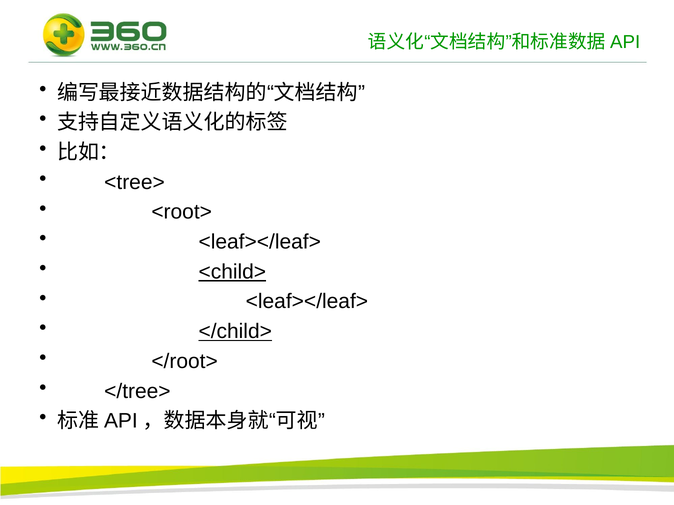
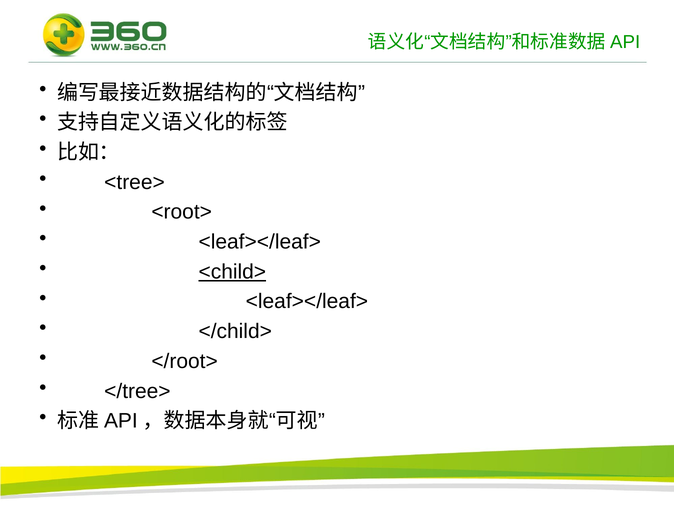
</child> underline: present -> none
